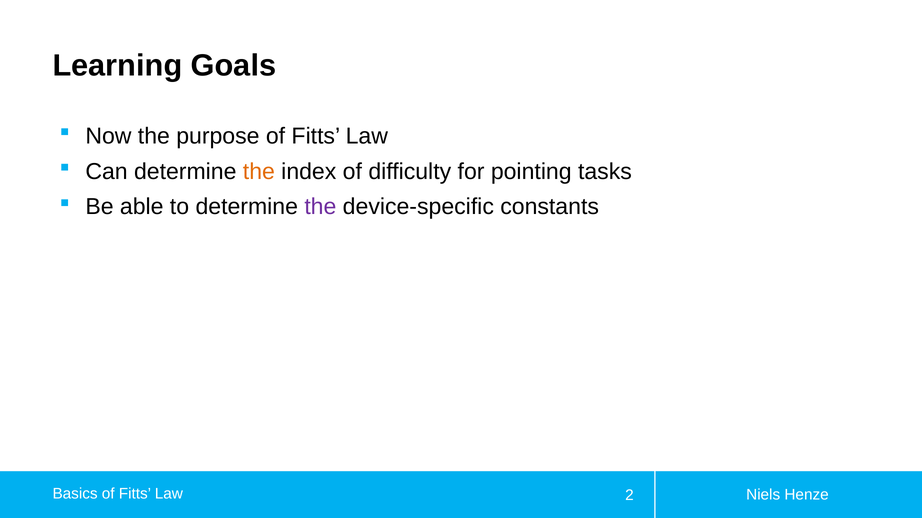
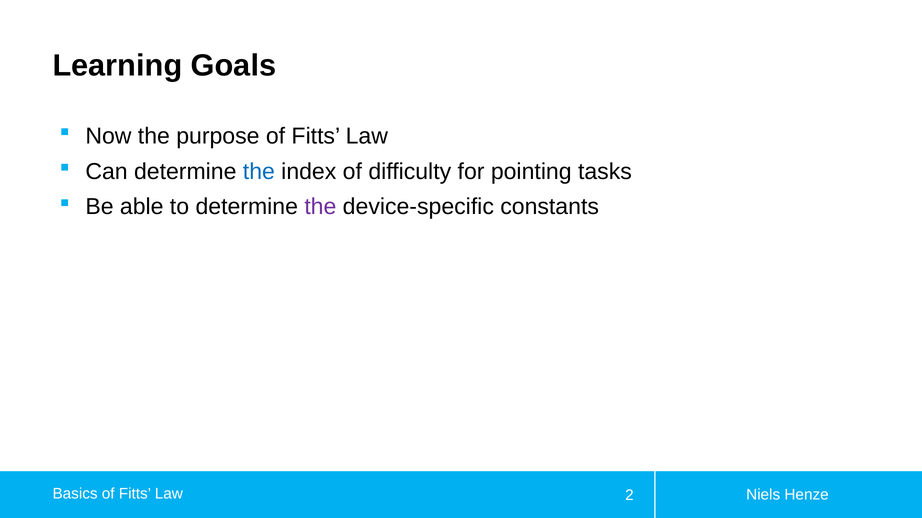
the at (259, 172) colour: orange -> blue
